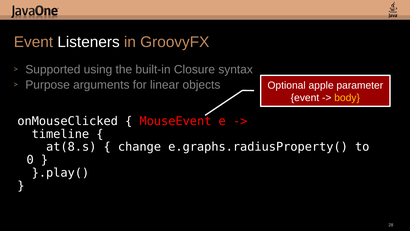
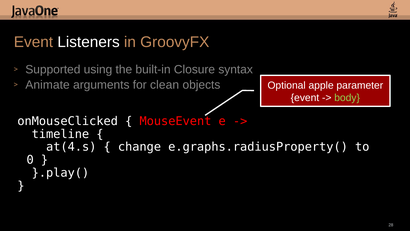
Purpose: Purpose -> Animate
linear: linear -> clean
body colour: yellow -> light green
at(8.s: at(8.s -> at(4.s
